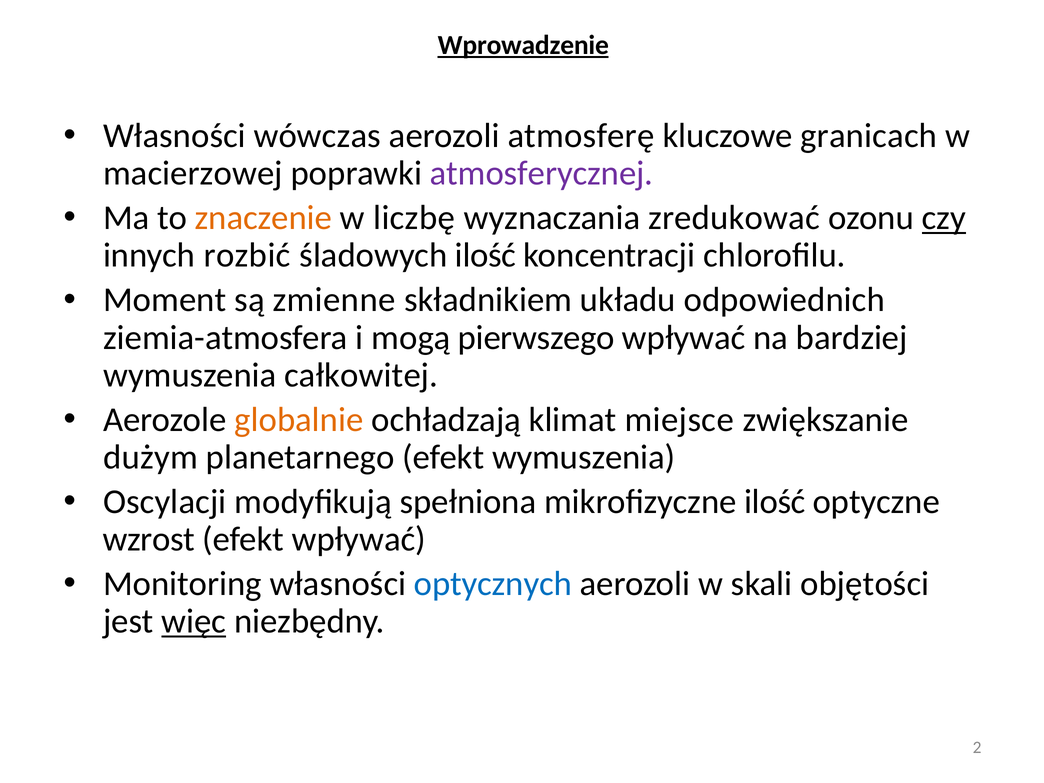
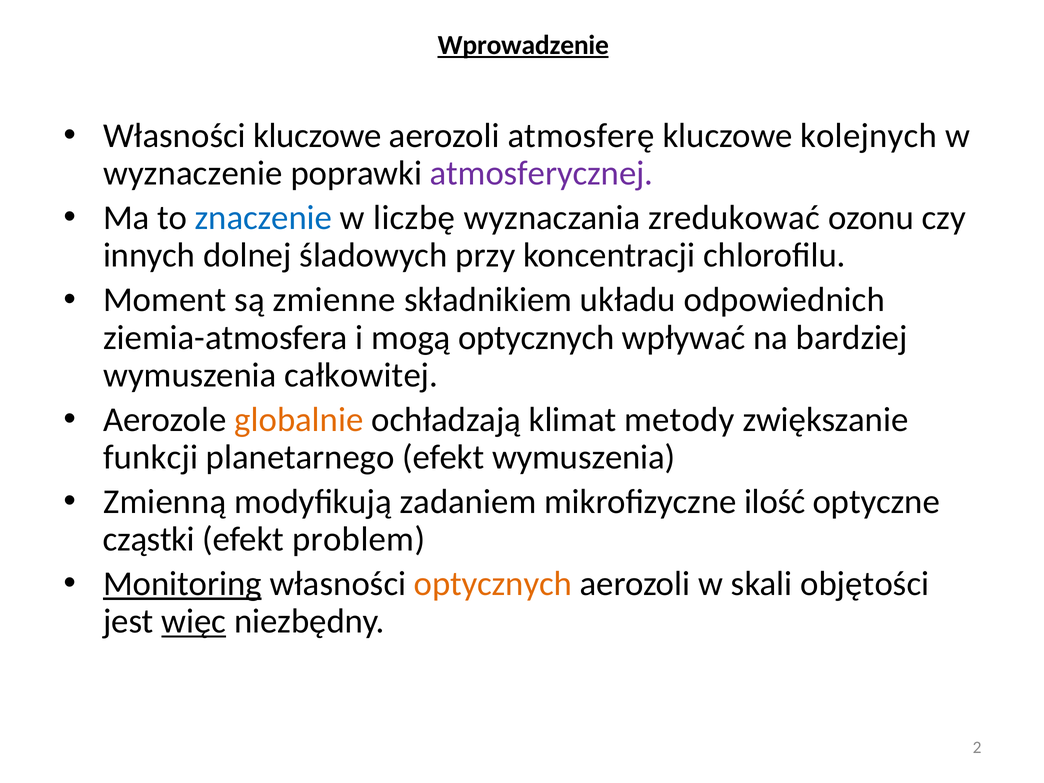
Własności wówczas: wówczas -> kluczowe
granicach: granicach -> kolejnych
macierzowej: macierzowej -> wyznaczenie
znaczenie colour: orange -> blue
czy underline: present -> none
rozbić: rozbić -> dolnej
śladowych ilość: ilość -> przy
mogą pierwszego: pierwszego -> optycznych
miejsce: miejsce -> metody
dużym: dużym -> funkcji
Oscylacji: Oscylacji -> Zmienną
spełniona: spełniona -> zadaniem
wzrost: wzrost -> cząstki
efekt wpływać: wpływać -> problem
Monitoring underline: none -> present
optycznych at (493, 584) colour: blue -> orange
